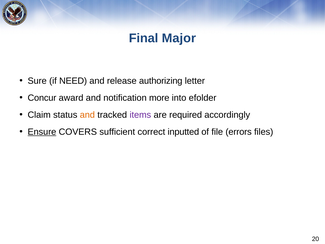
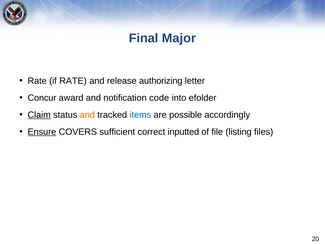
Sure at (37, 81): Sure -> Rate
if NEED: NEED -> RATE
more: more -> code
Claim underline: none -> present
items colour: purple -> blue
required: required -> possible
errors: errors -> listing
